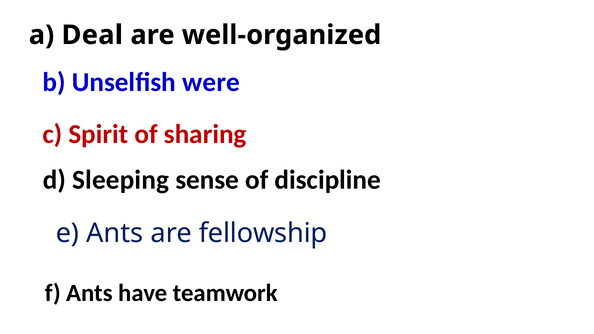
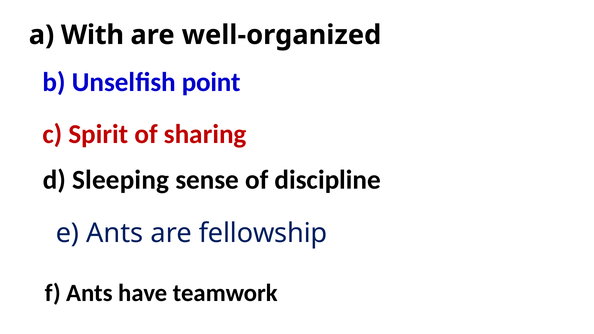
Deal: Deal -> With
were: were -> point
